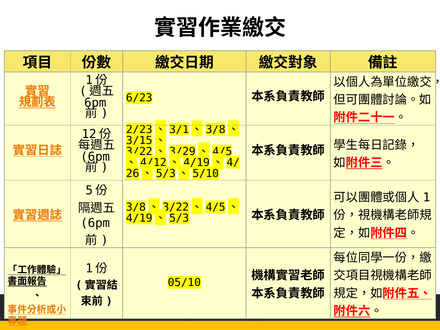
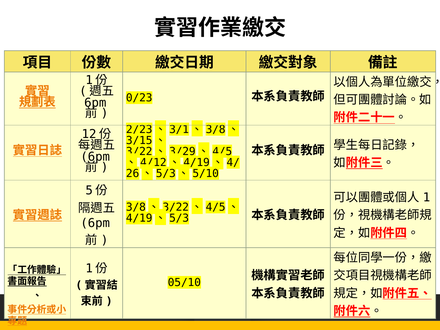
6/23: 6/23 -> 0/23
